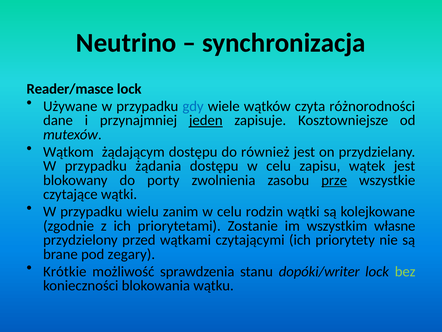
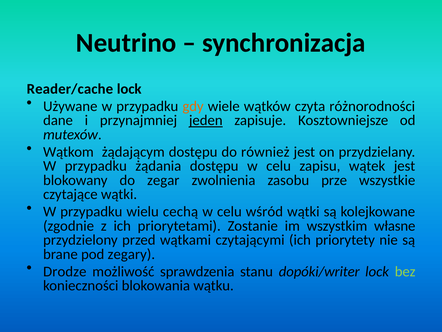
Reader/masce: Reader/masce -> Reader/cache
gdy colour: blue -> orange
porty: porty -> zegar
prze underline: present -> none
zanim: zanim -> cechą
rodzin: rodzin -> wśród
Krótkie: Krótkie -> Drodze
